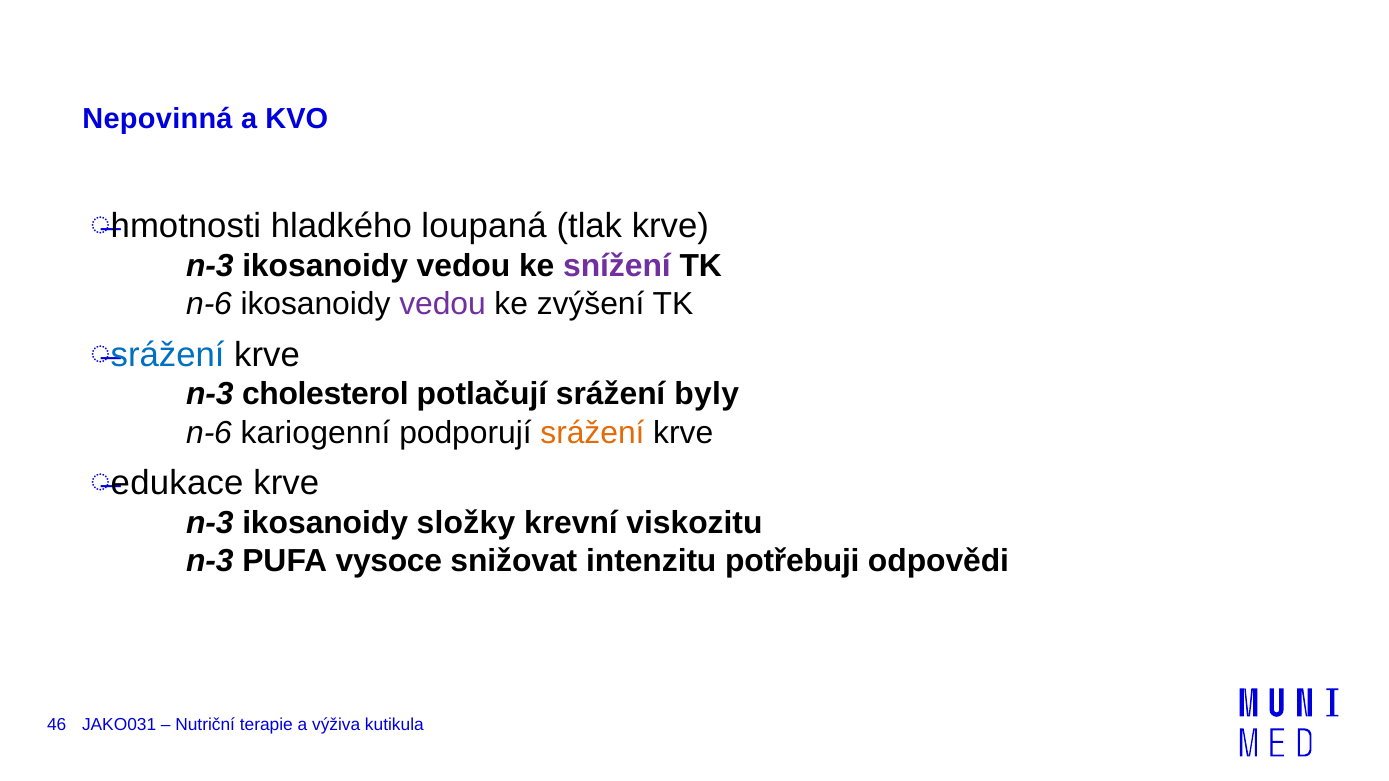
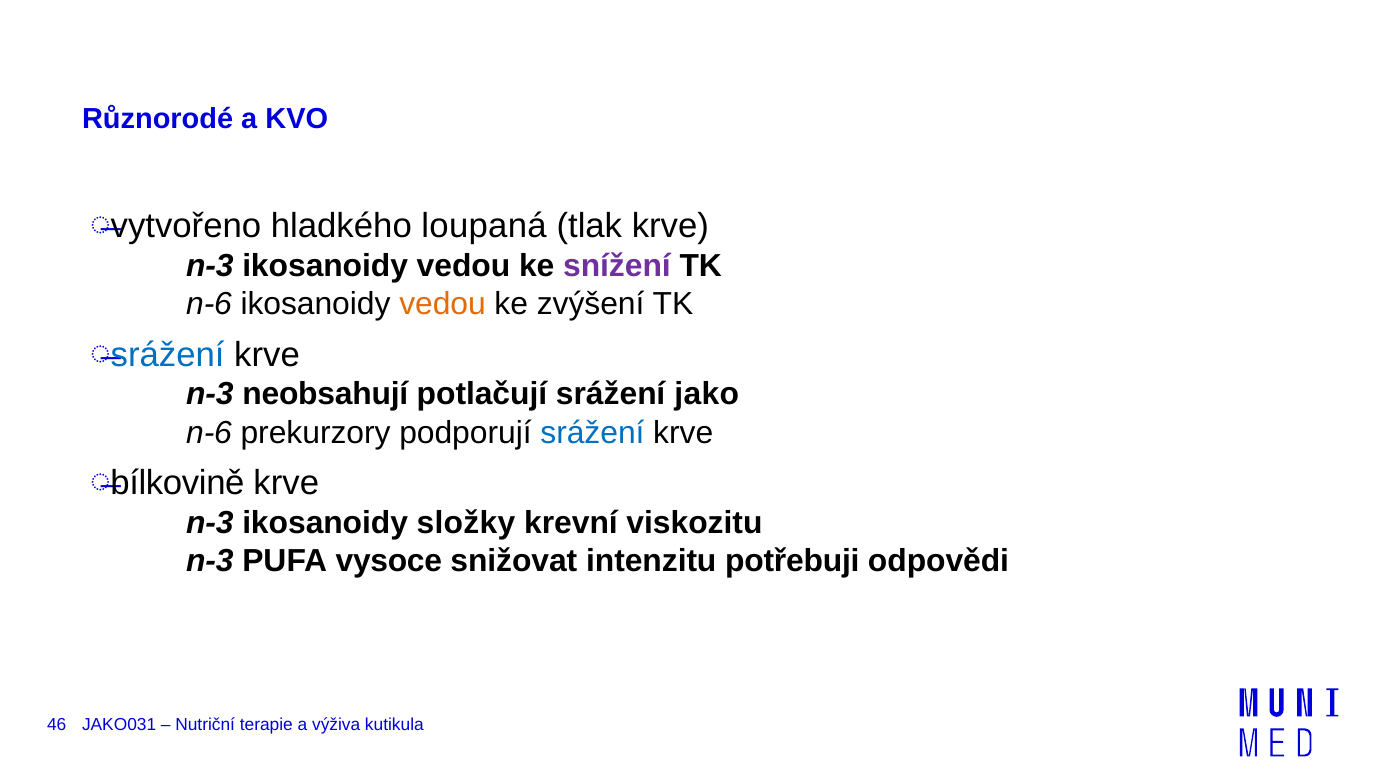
Nepovinná: Nepovinná -> Různorodé
hmotnosti: hmotnosti -> vytvořeno
vedou at (443, 304) colour: purple -> orange
cholesterol: cholesterol -> neobsahují
byly: byly -> jako
kariogenní: kariogenní -> prekurzory
srážení at (592, 433) colour: orange -> blue
edukace: edukace -> bílkovině
